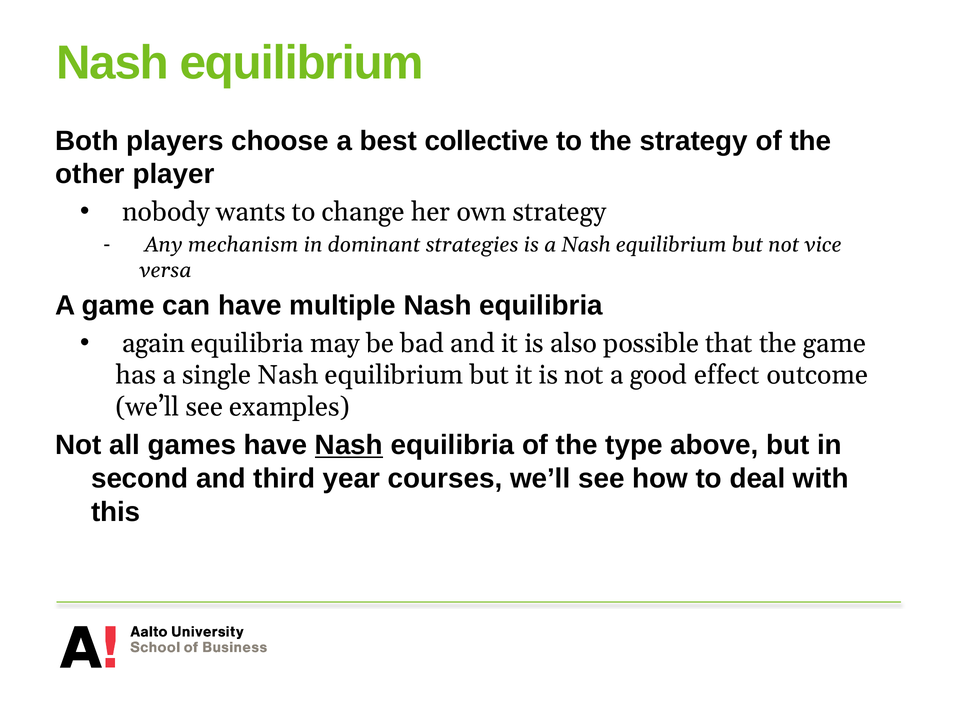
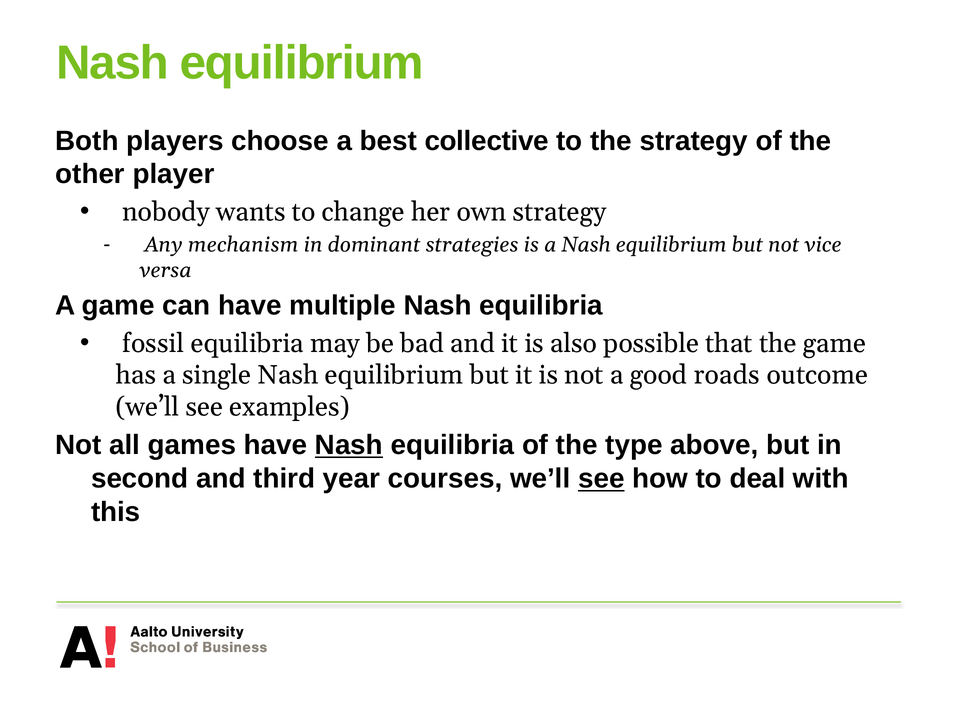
again: again -> fossil
effect: effect -> roads
see at (601, 479) underline: none -> present
